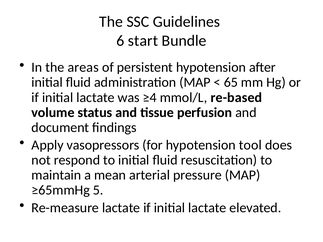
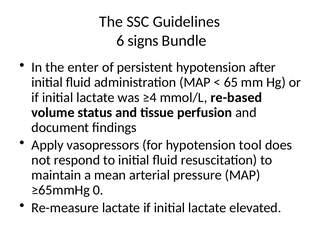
start: start -> signs
areas: areas -> enter
5: 5 -> 0
